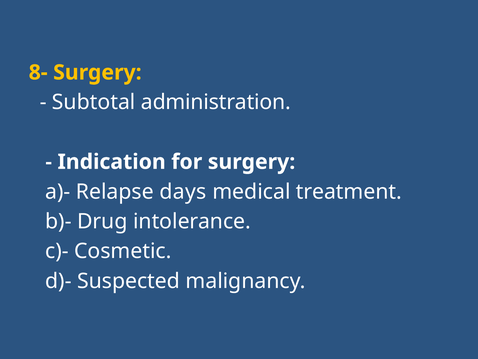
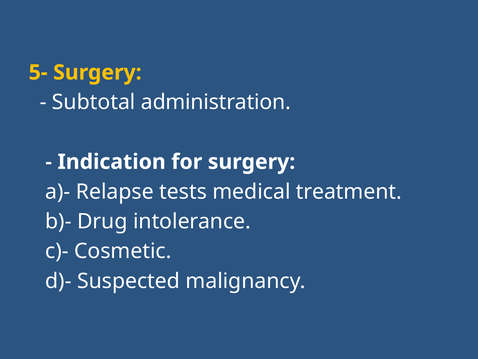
8-: 8- -> 5-
days: days -> tests
